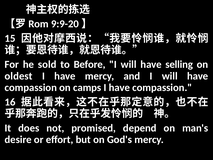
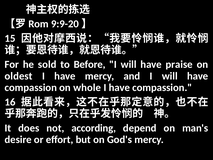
selling: selling -> praise
camps: camps -> whole
promised: promised -> according
